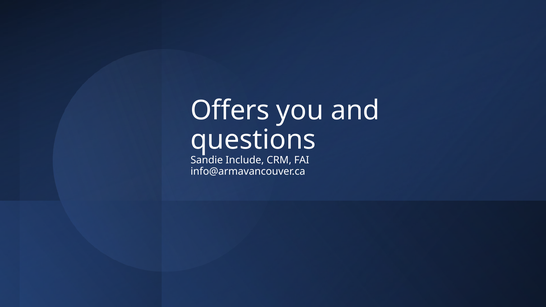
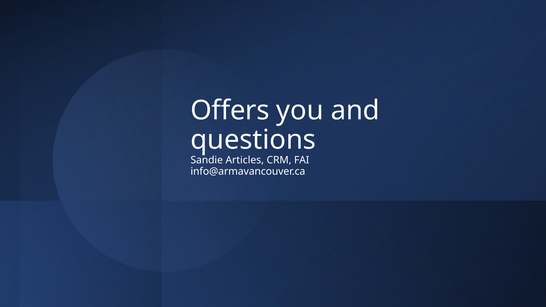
Include: Include -> Articles
